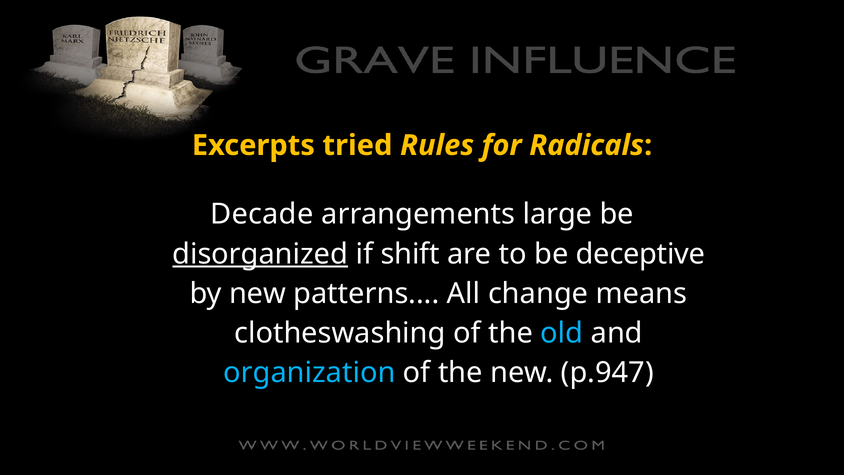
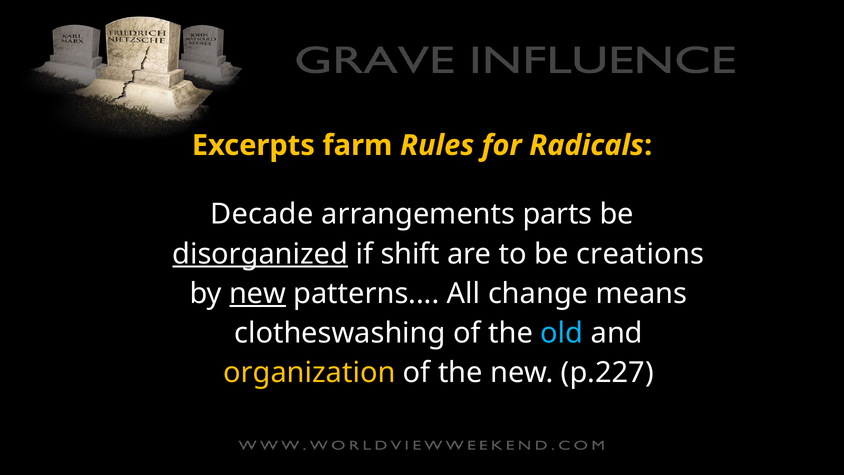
tried: tried -> farm
large: large -> parts
deceptive: deceptive -> creations
new at (258, 293) underline: none -> present
organization colour: light blue -> yellow
p.947: p.947 -> p.227
